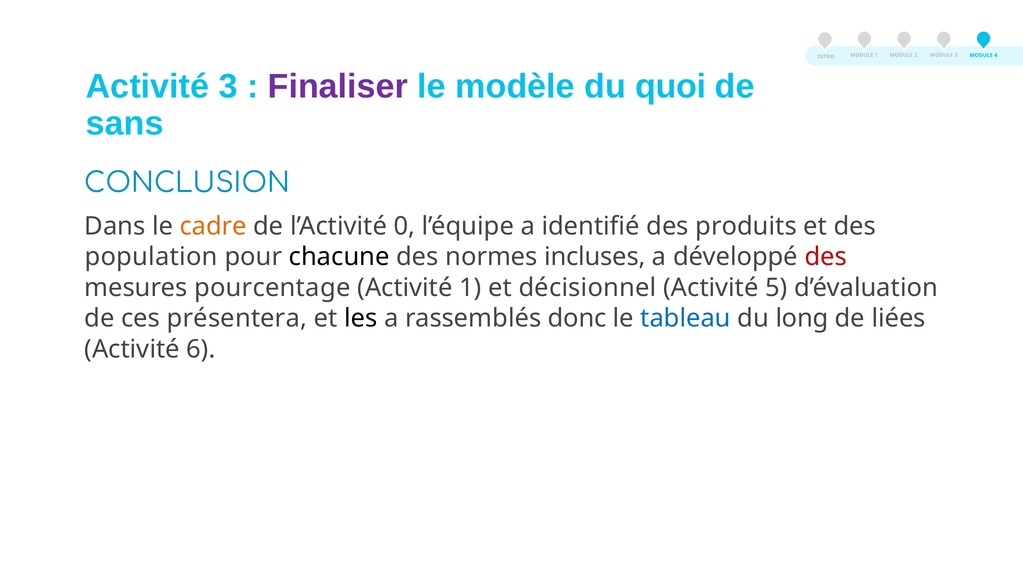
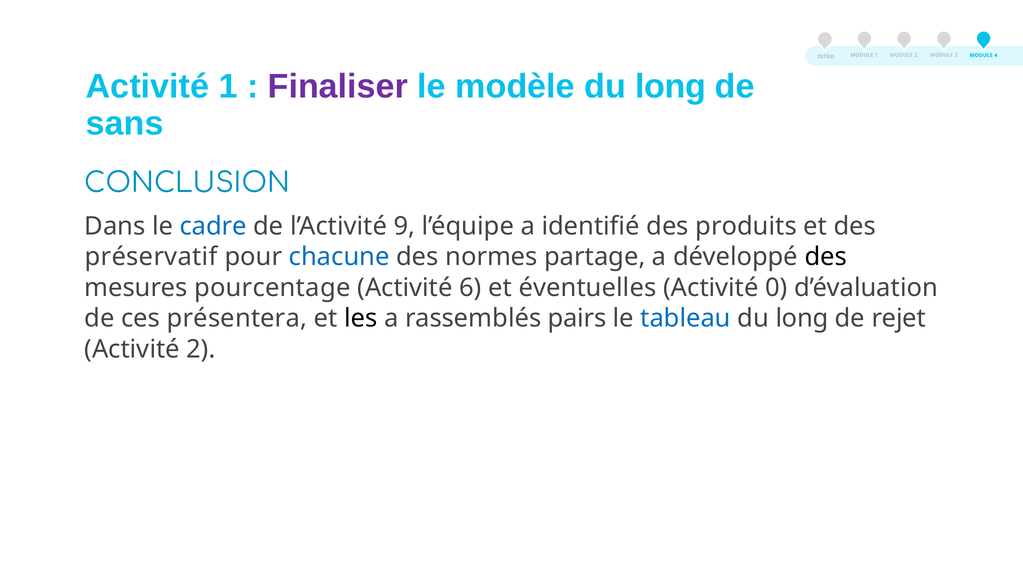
Activité 3: 3 -> 1
quoi at (671, 87): quoi -> long
cadre colour: orange -> blue
0: 0 -> 9
population: population -> préservatif
chacune colour: black -> blue
incluses: incluses -> partage
des at (826, 257) colour: red -> black
Activité 1: 1 -> 6
décisionnel: décisionnel -> éventuelles
5: 5 -> 0
donc: donc -> pairs
liées: liées -> rejet
Activité 6: 6 -> 2
